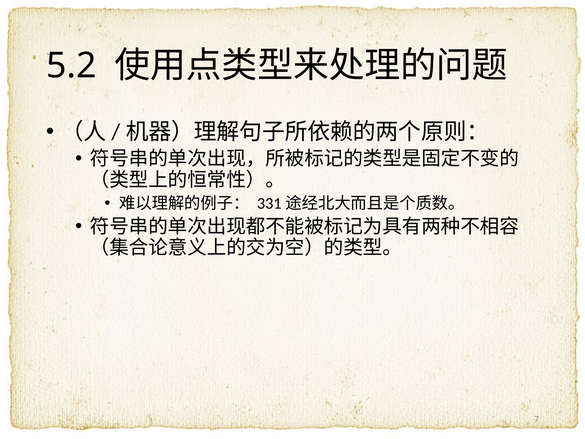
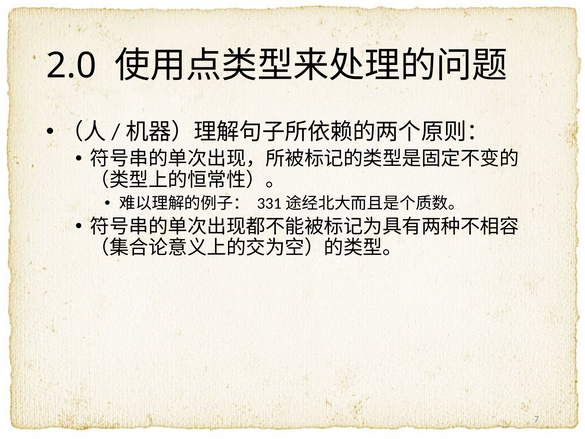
5.2: 5.2 -> 2.0
